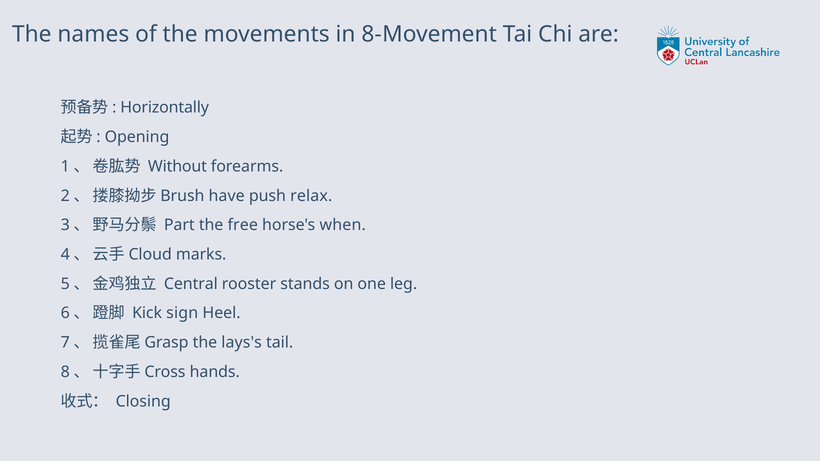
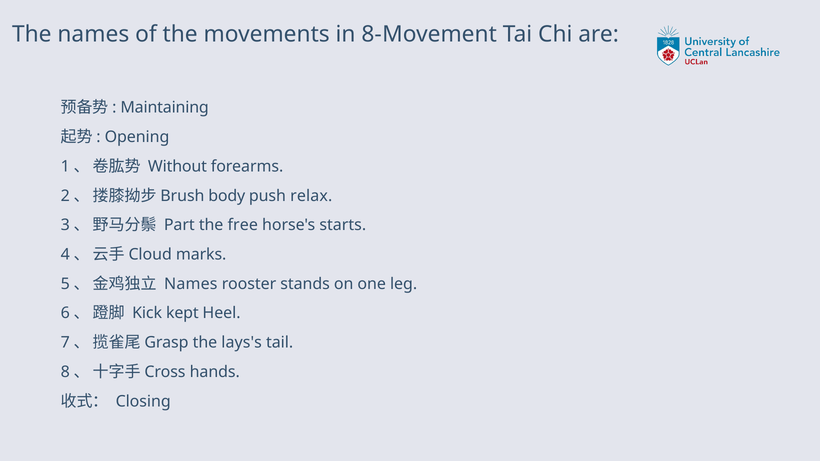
Horizontally: Horizontally -> Maintaining
have: have -> body
when: when -> starts
Central at (191, 284): Central -> Names
sign: sign -> kept
